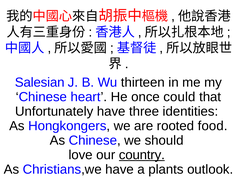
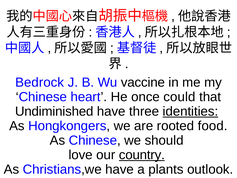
Salesian: Salesian -> Bedrock
thirteen: thirteen -> vaccine
Unfortunately: Unfortunately -> Undiminished
identities underline: none -> present
